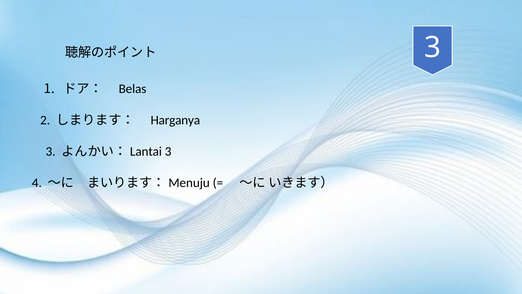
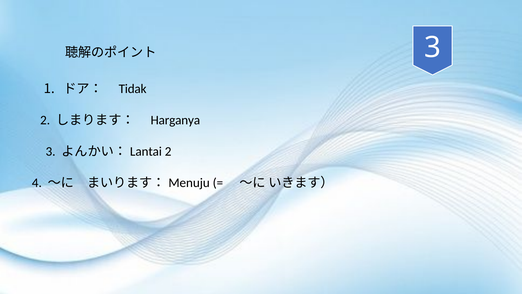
Belas: Belas -> Tidak
3 at (168, 151): 3 -> 2
